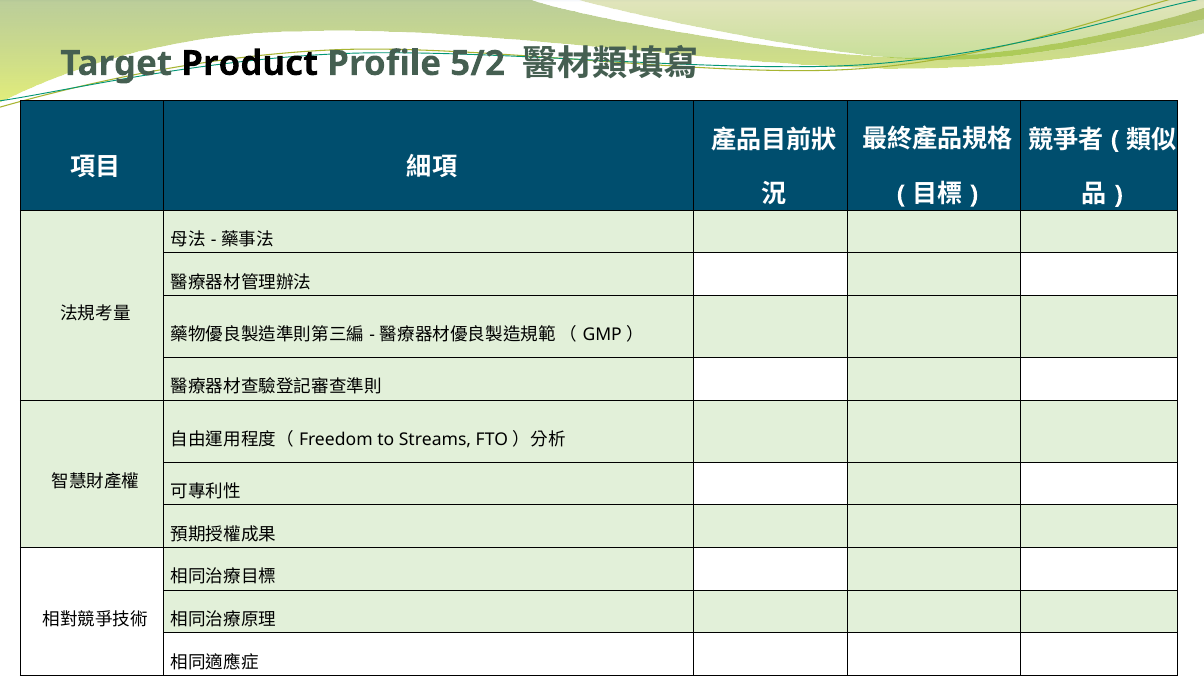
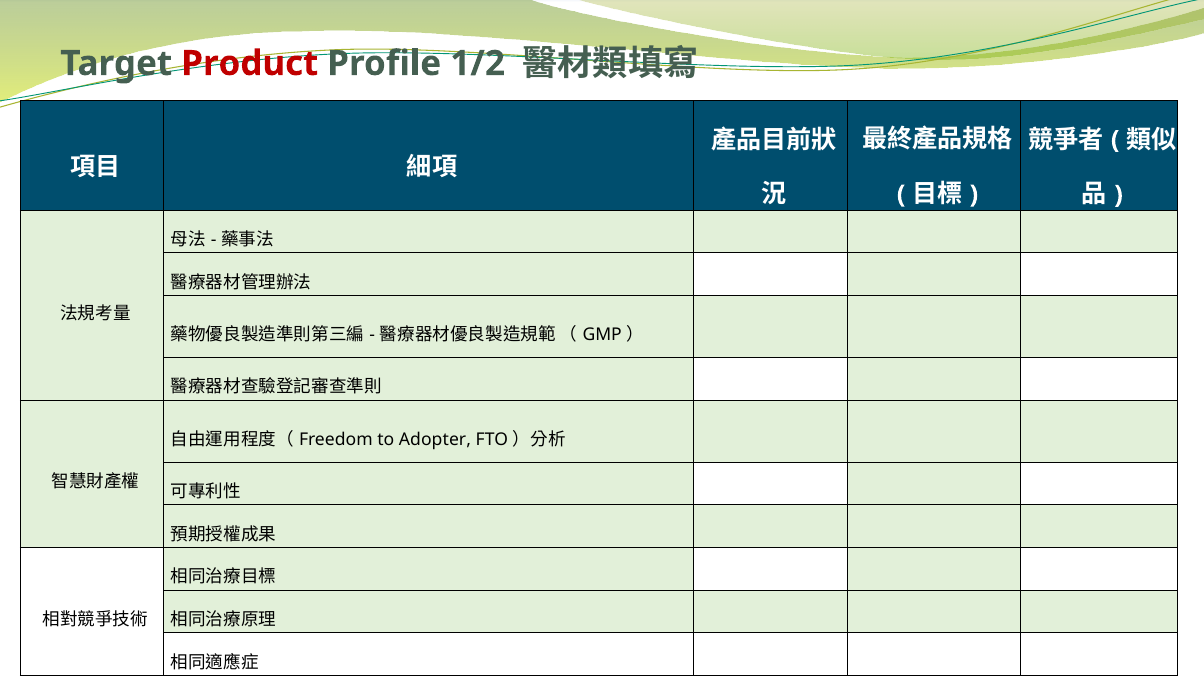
Product colour: black -> red
5/2: 5/2 -> 1/2
Streams: Streams -> Adopter
